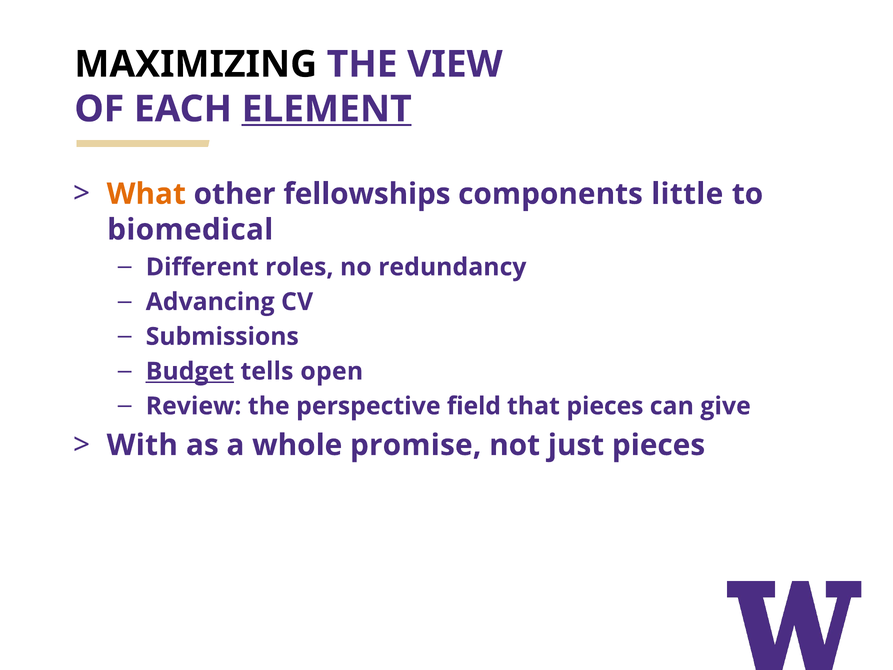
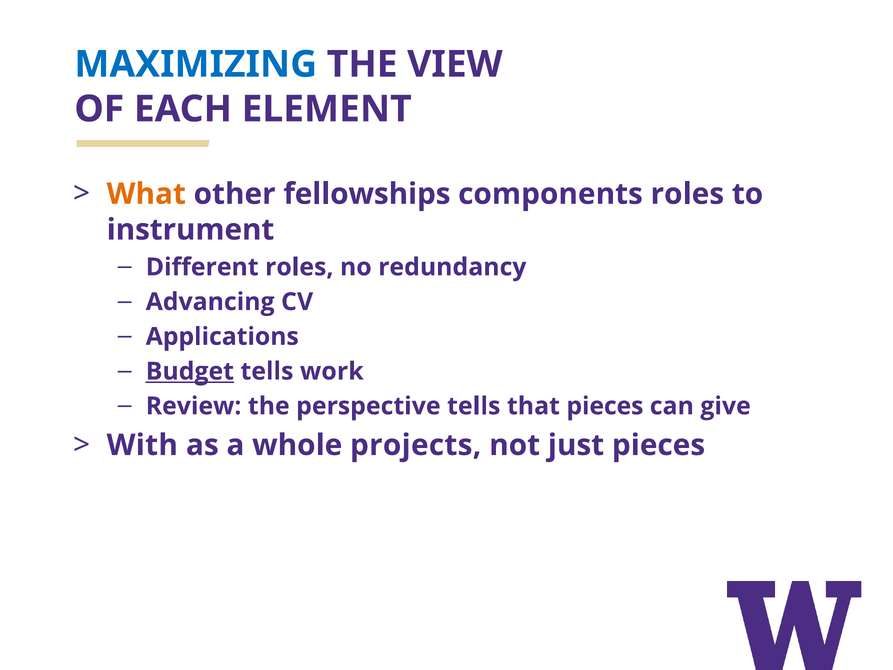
MAXIMIZING colour: black -> blue
ELEMENT underline: present -> none
components little: little -> roles
biomedical: biomedical -> instrument
Submissions: Submissions -> Applications
open: open -> work
perspective field: field -> tells
promise: promise -> projects
